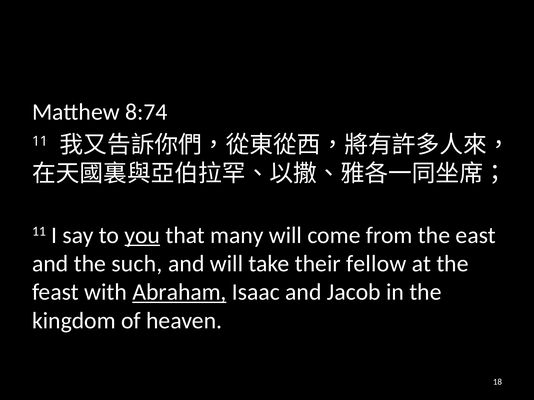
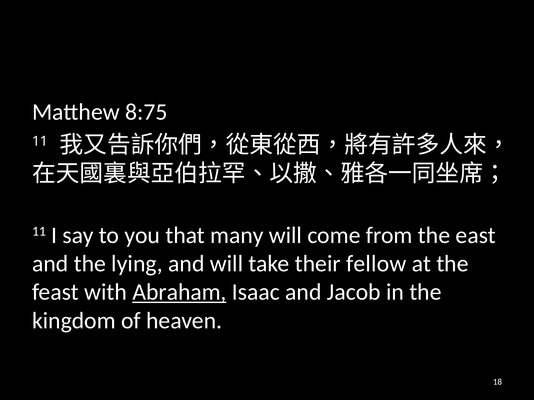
8:74: 8:74 -> 8:75
you underline: present -> none
such: such -> lying
